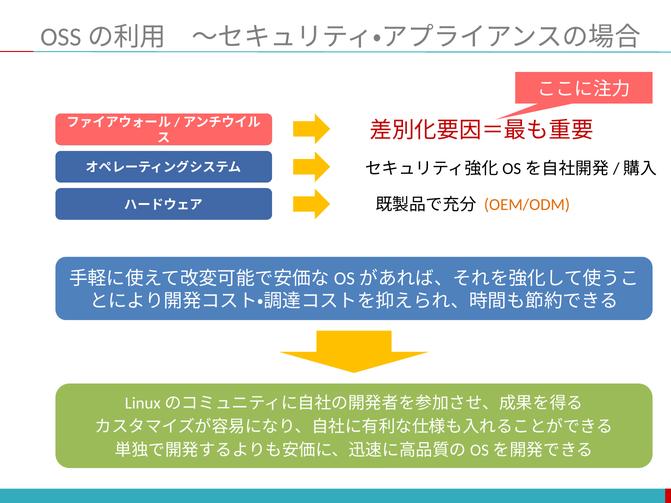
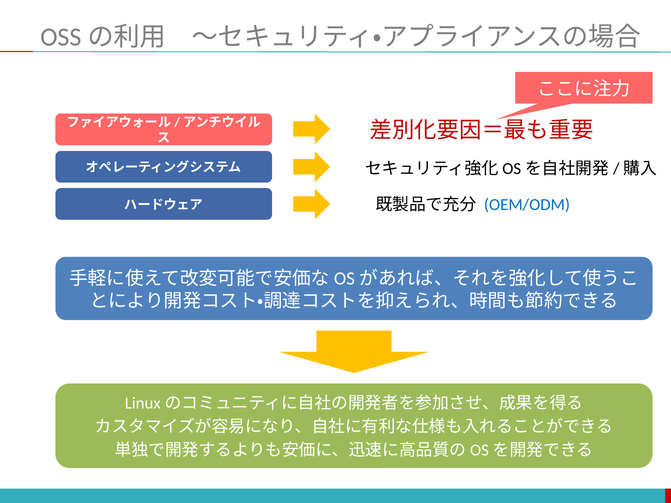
OEM/ODM colour: orange -> blue
